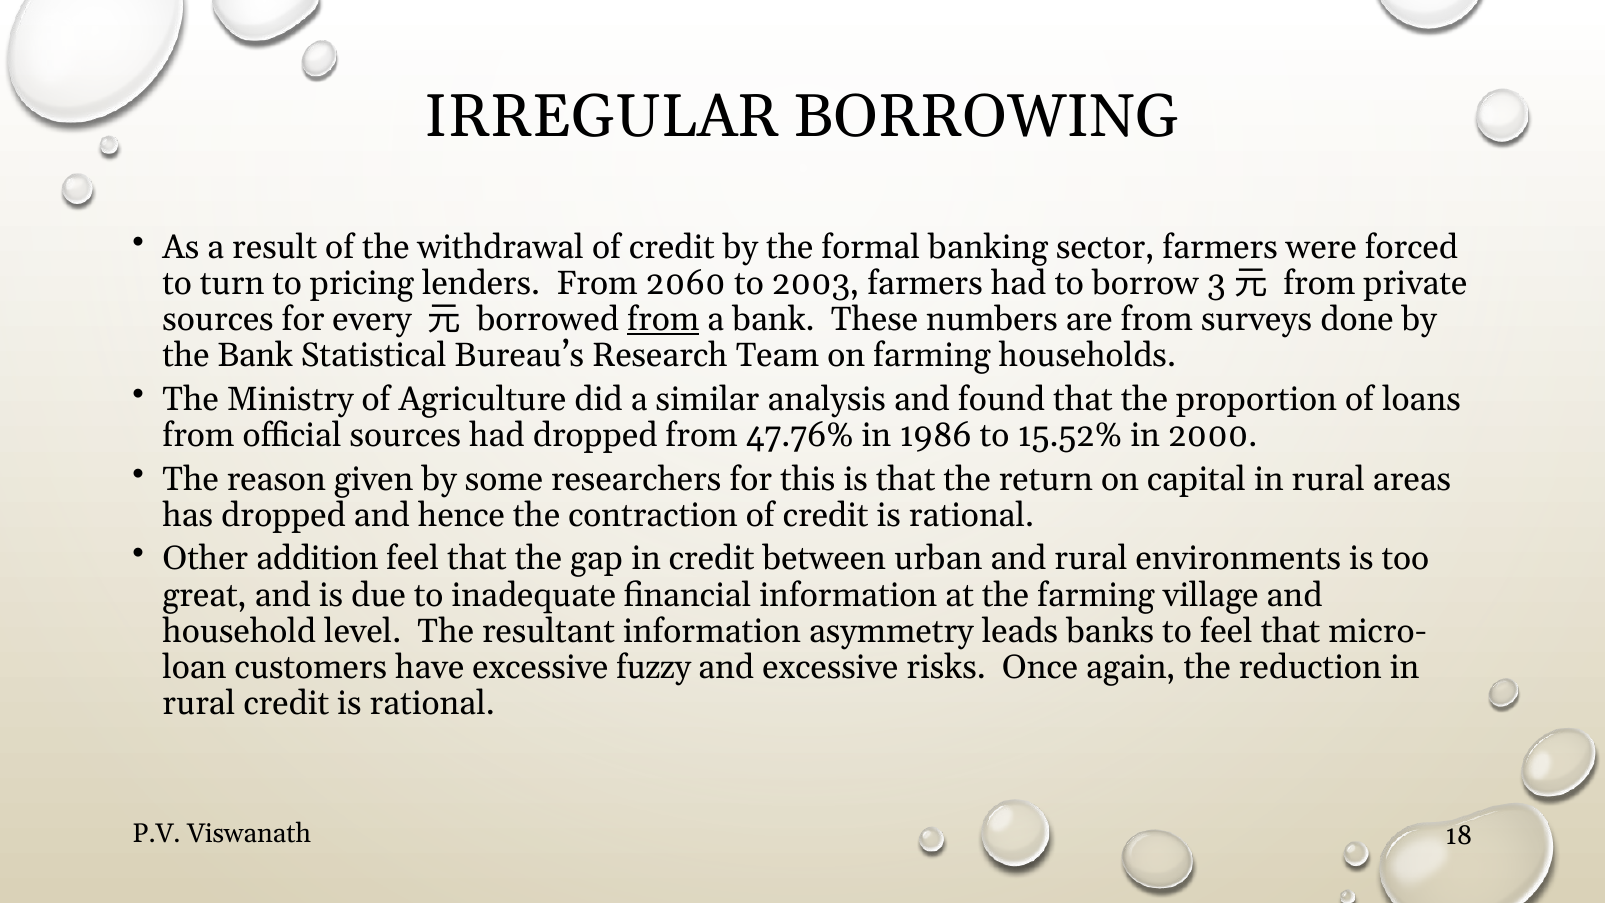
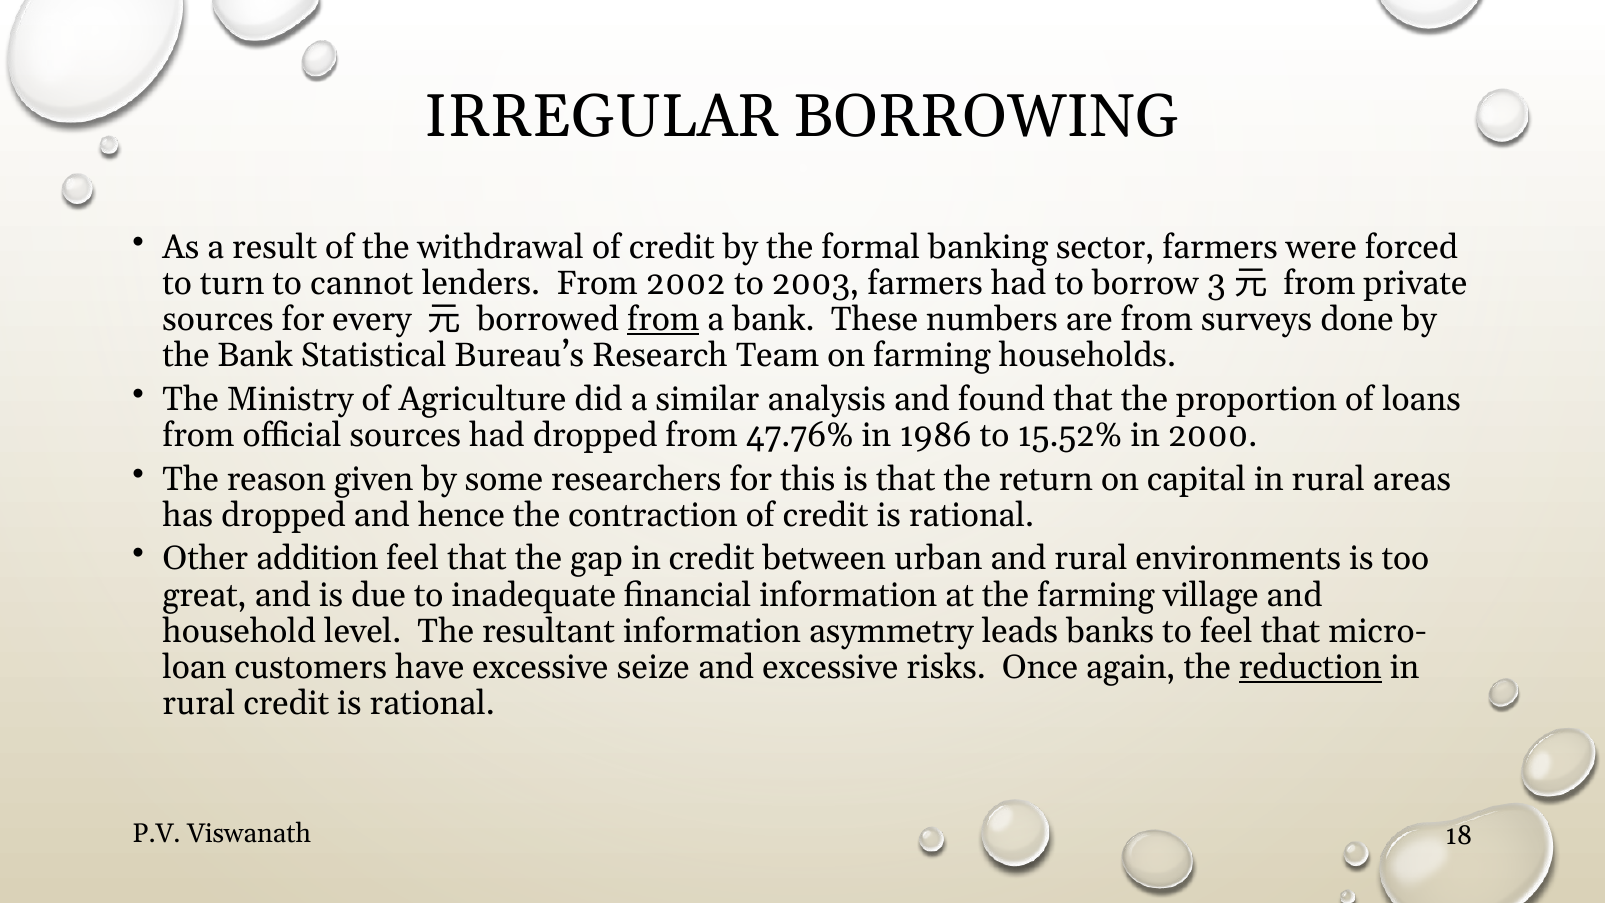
pricing: pricing -> cannot
2060: 2060 -> 2002
fuzzy: fuzzy -> seize
reduction underline: none -> present
